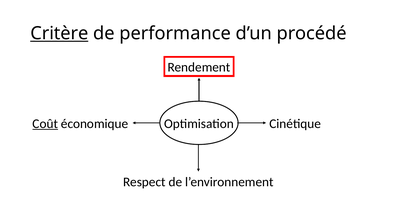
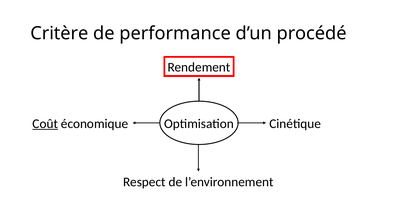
Critère underline: present -> none
